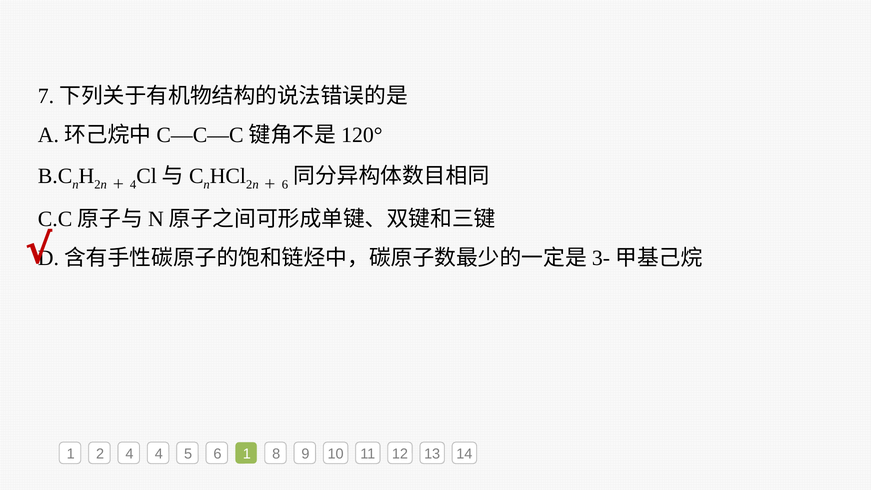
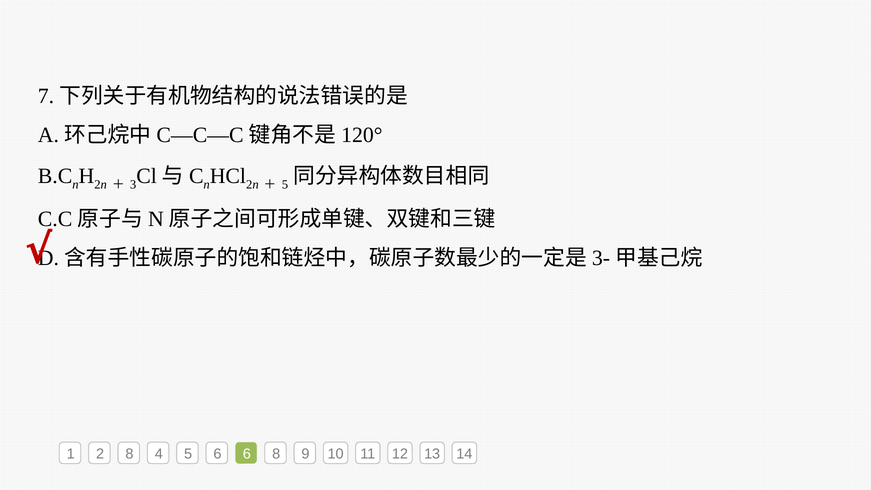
4 at (133, 185): 4 -> 3
6 at (285, 185): 6 -> 5
2 4: 4 -> 8
6 1: 1 -> 6
